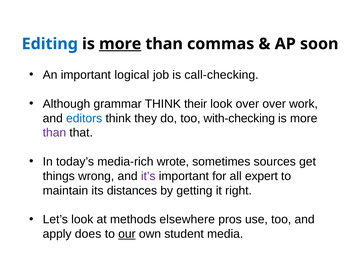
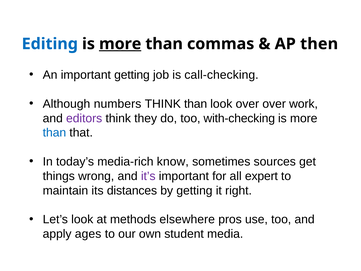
soon: soon -> then
important logical: logical -> getting
grammar: grammar -> numbers
THINK their: their -> than
editors colour: blue -> purple
than at (54, 133) colour: purple -> blue
wrote: wrote -> know
does: does -> ages
our underline: present -> none
